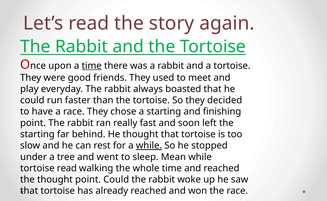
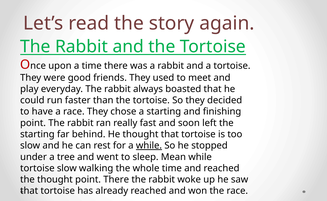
time at (92, 66) underline: present -> none
tortoise read: read -> slow
point Could: Could -> There
